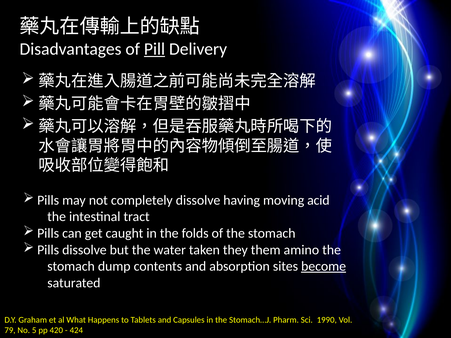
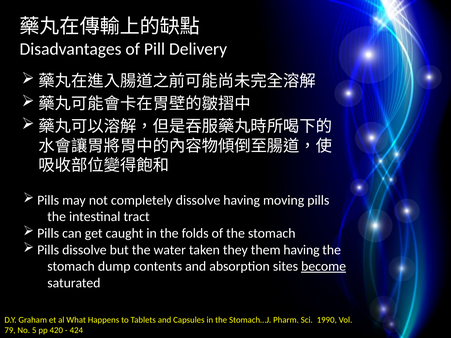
Pill underline: present -> none
moving acid: acid -> pills
them amino: amino -> having
